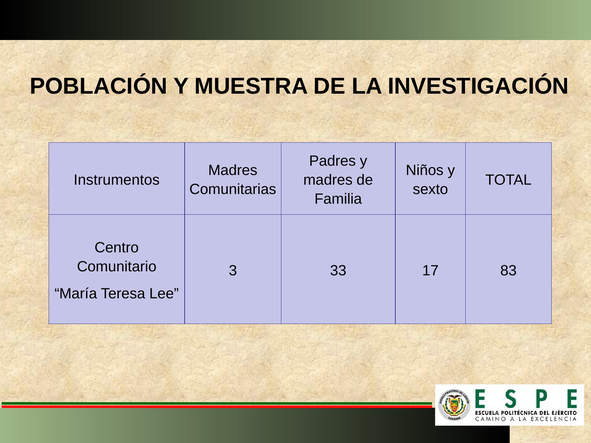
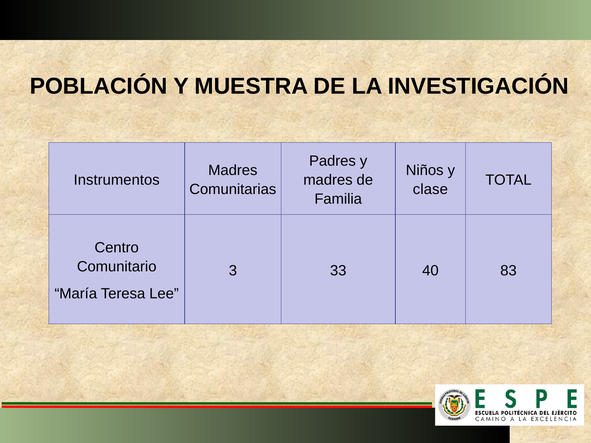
sexto: sexto -> clase
17: 17 -> 40
